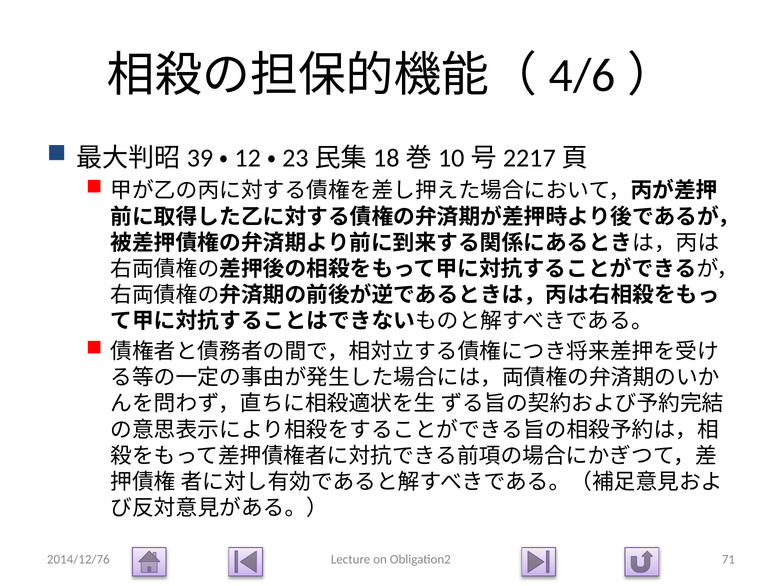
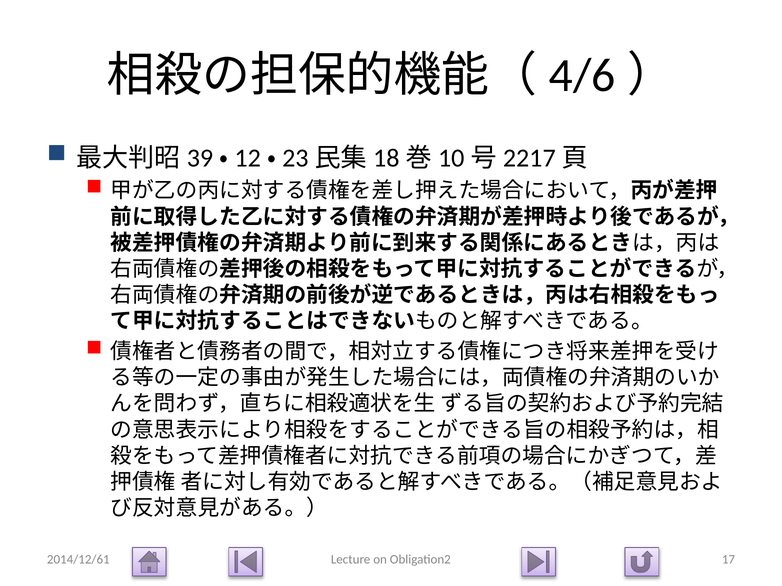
2014/12/76: 2014/12/76 -> 2014/12/61
71: 71 -> 17
